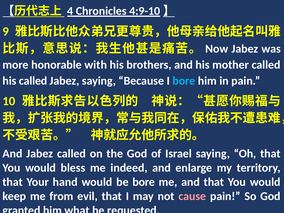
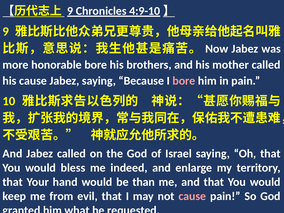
4 at (70, 11): 4 -> 9
honorable with: with -> bore
his called: called -> cause
bore at (184, 81) colour: light blue -> pink
be bore: bore -> than
